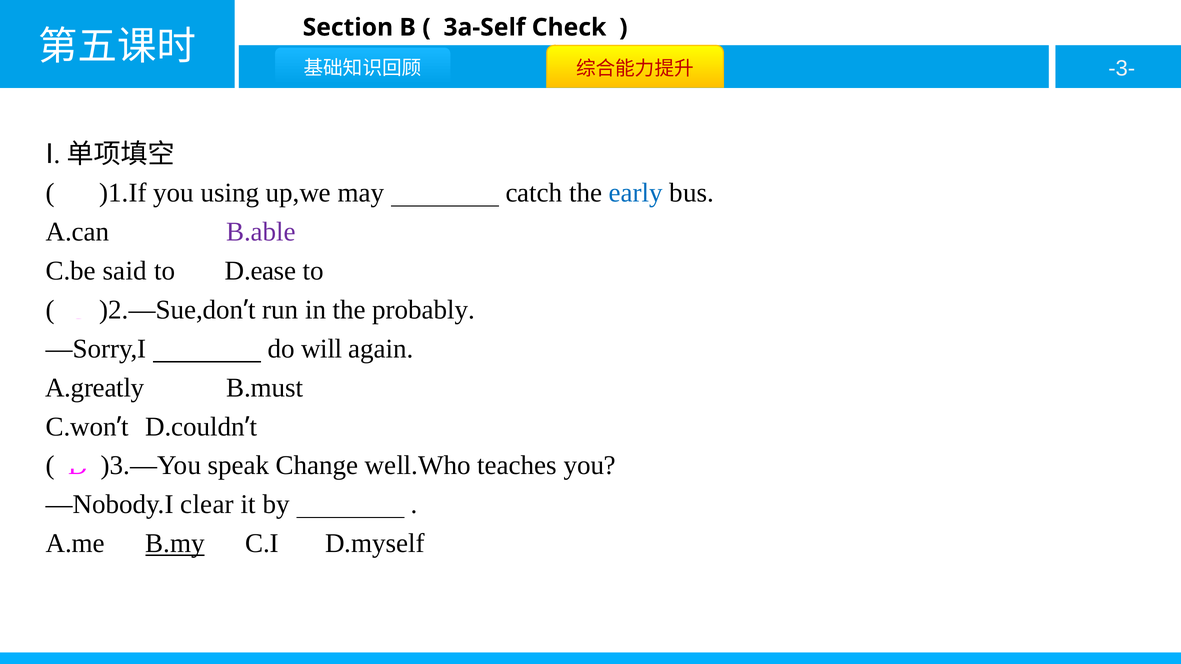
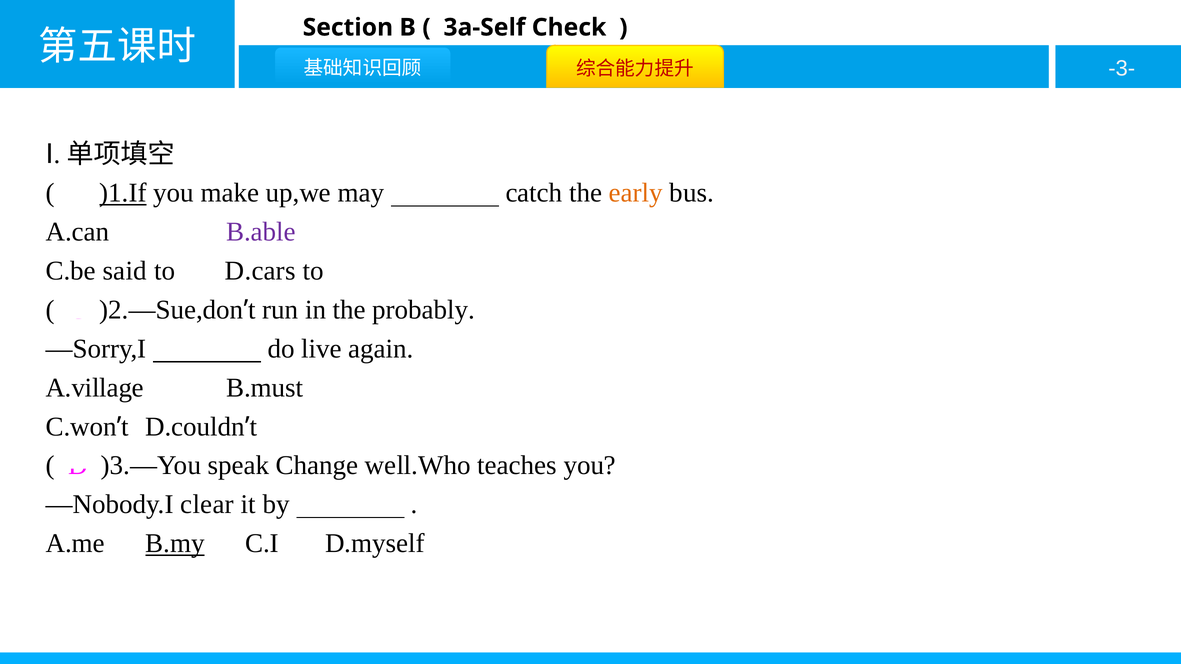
)1.If underline: none -> present
using: using -> make
early colour: blue -> orange
D.ease: D.ease -> D.cars
will: will -> live
A.greatly: A.greatly -> A.village
